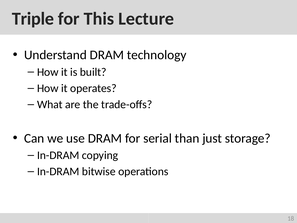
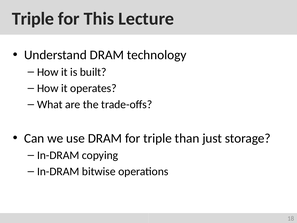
for serial: serial -> triple
